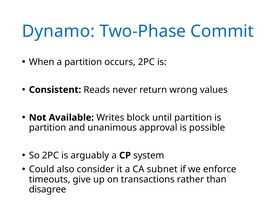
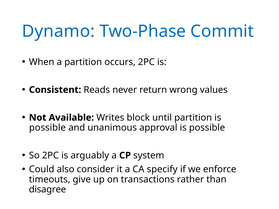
partition at (48, 128): partition -> possible
subnet: subnet -> specify
